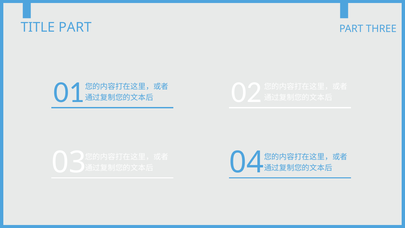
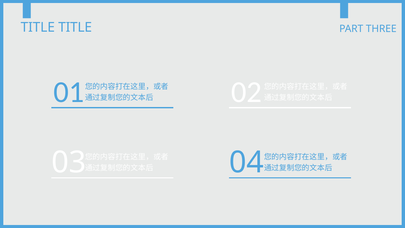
TITLE PART: PART -> TITLE
